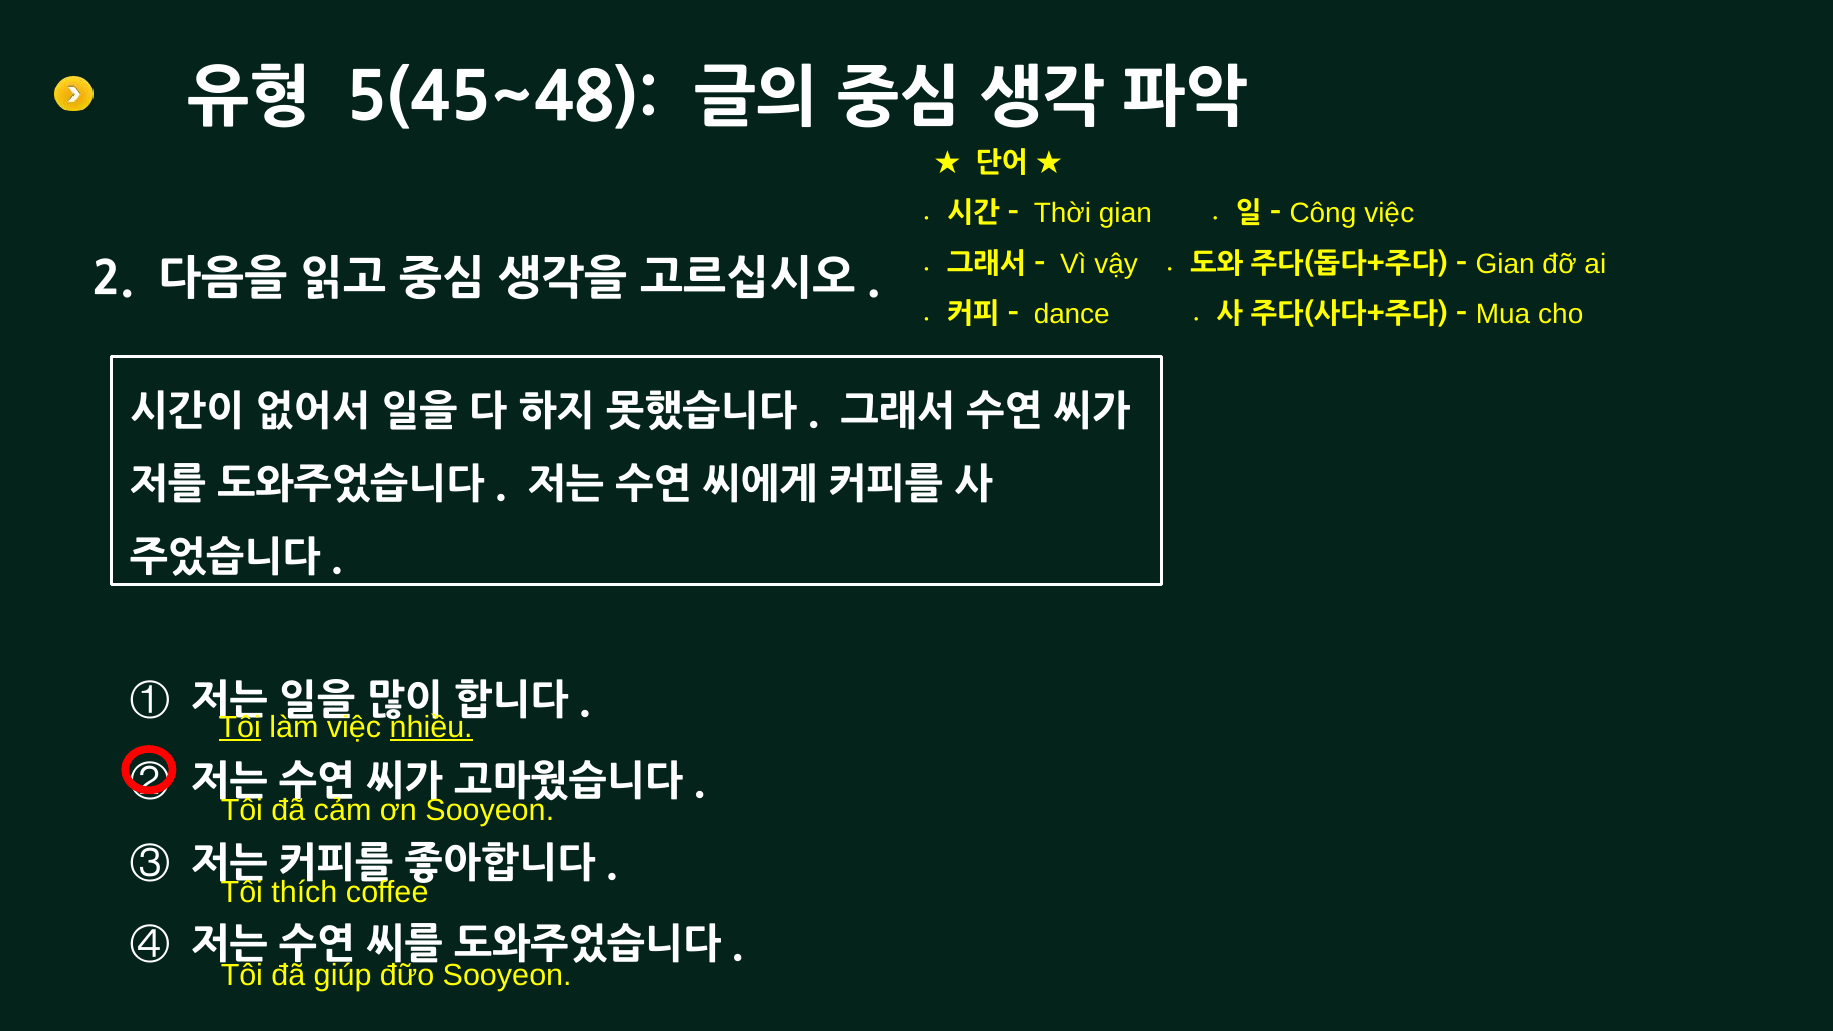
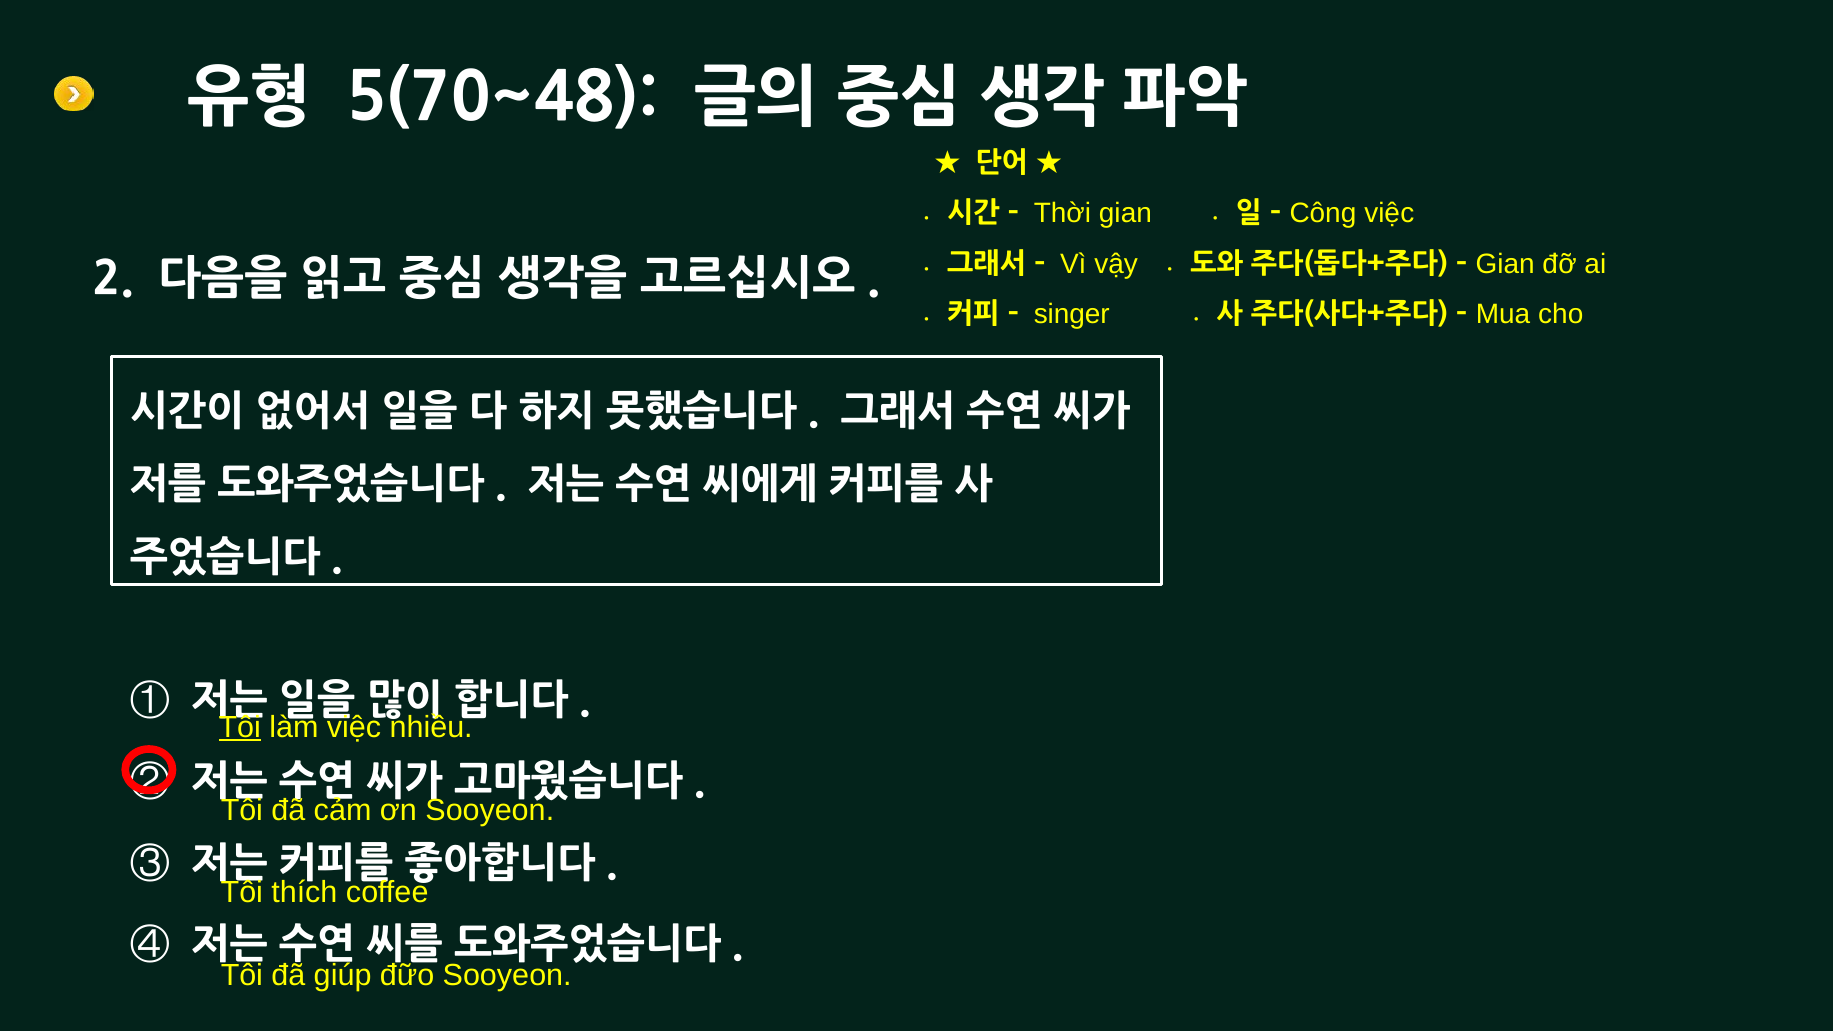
5(45~48: 5(45~48 -> 5(70~48
dance: dance -> singer
nhiều underline: present -> none
